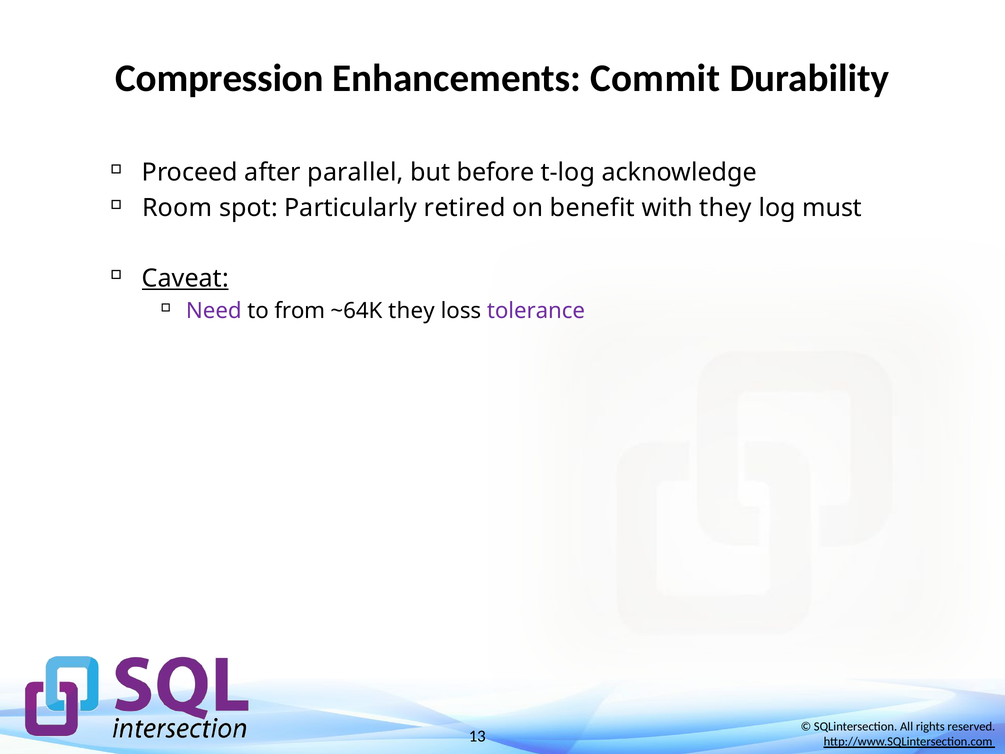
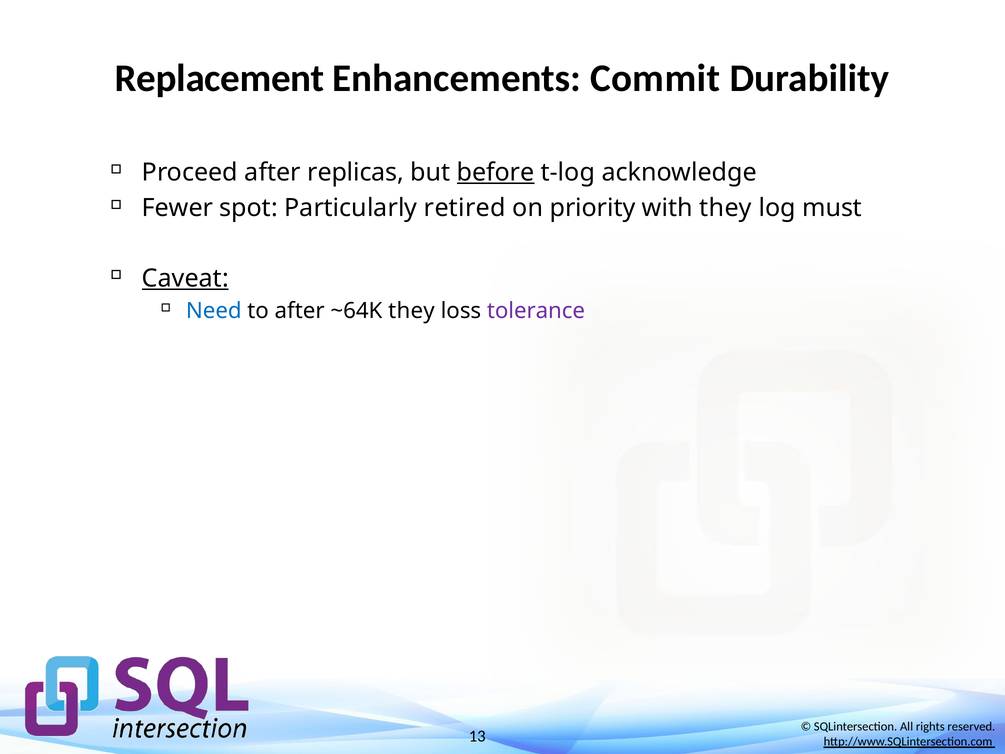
Compression: Compression -> Replacement
parallel: parallel -> replicas
before underline: none -> present
Room: Room -> Fewer
benefit: benefit -> priority
Need colour: purple -> blue
to from: from -> after
